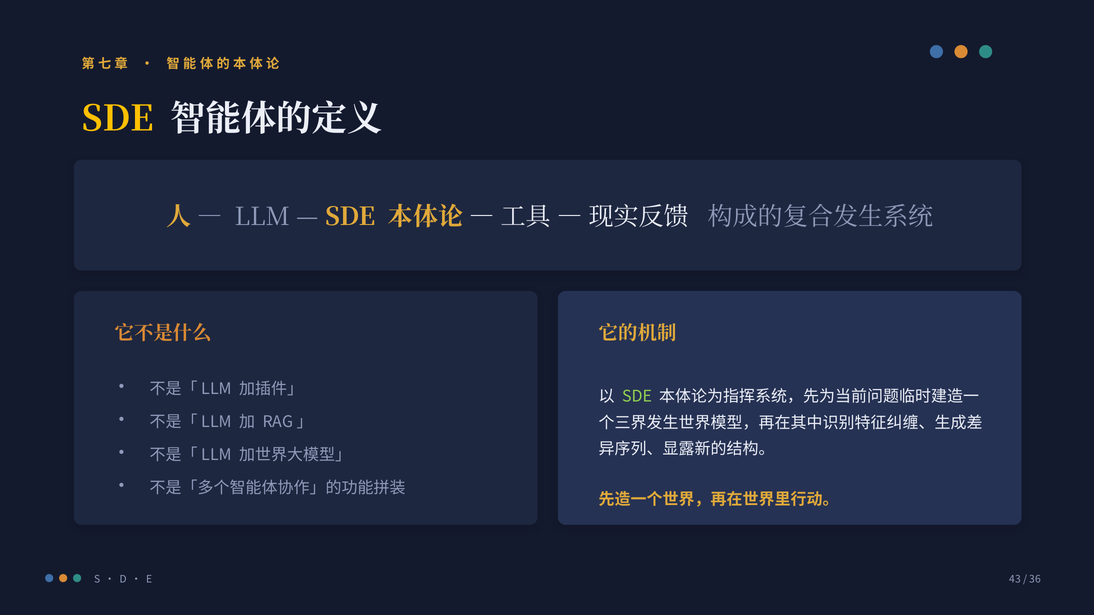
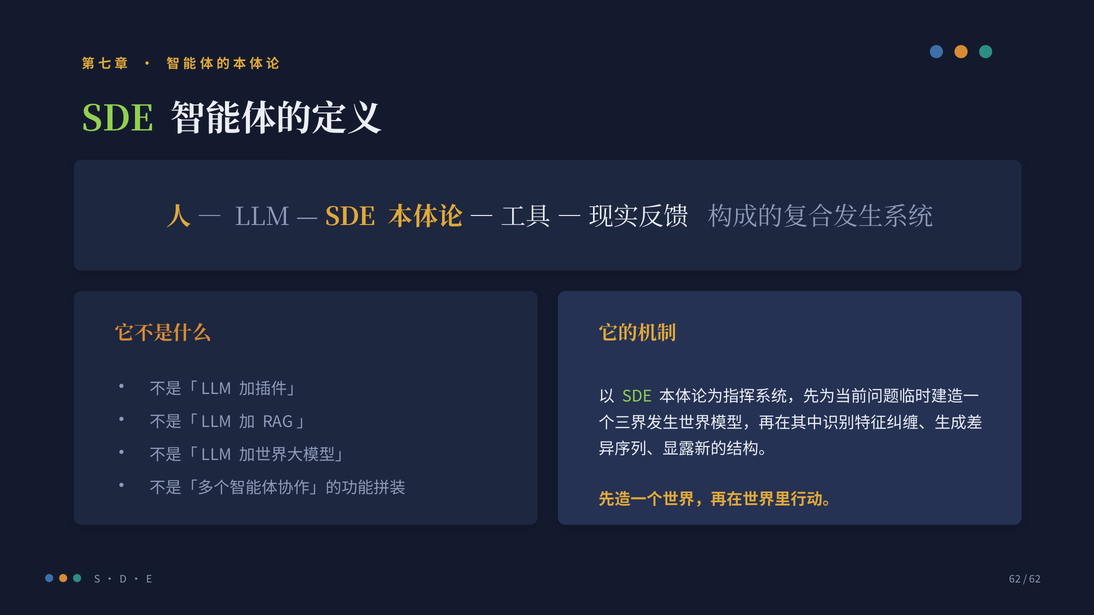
SDE at (118, 119) colour: yellow -> light green
E 43: 43 -> 62
36 at (1035, 580): 36 -> 62
